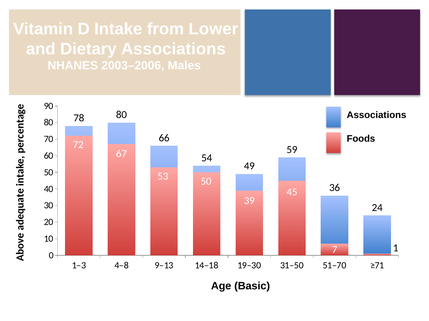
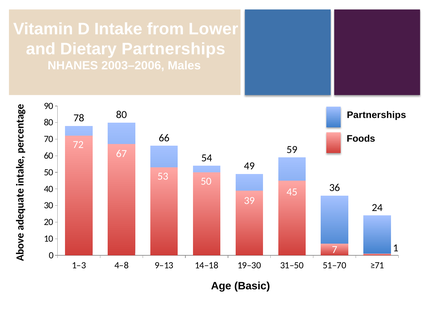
Dietary Associations: Associations -> Partnerships
Associations at (377, 115): Associations -> Partnerships
